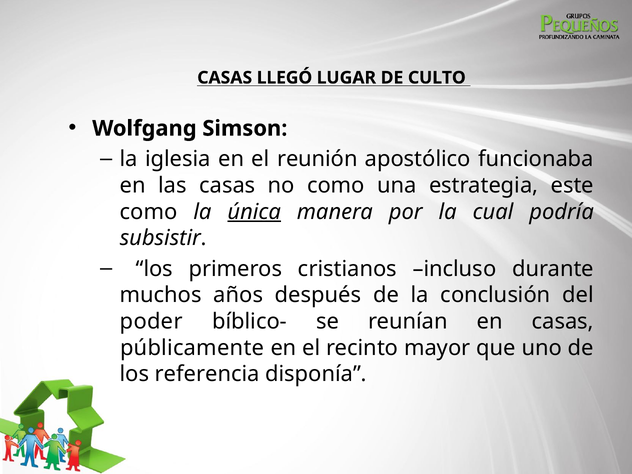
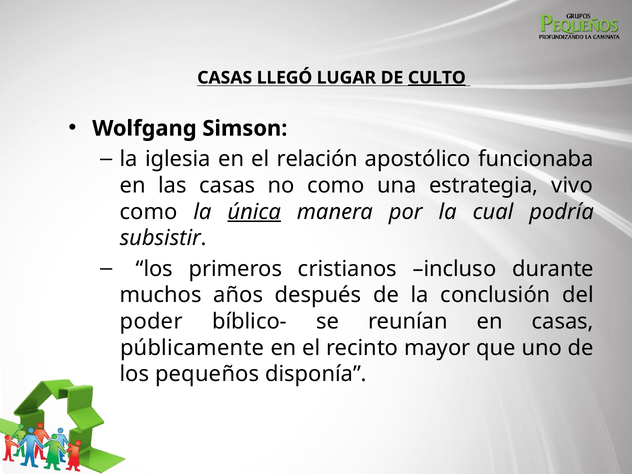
CULTO underline: none -> present
reunión: reunión -> relación
este: este -> vivo
referencia: referencia -> pequeños
